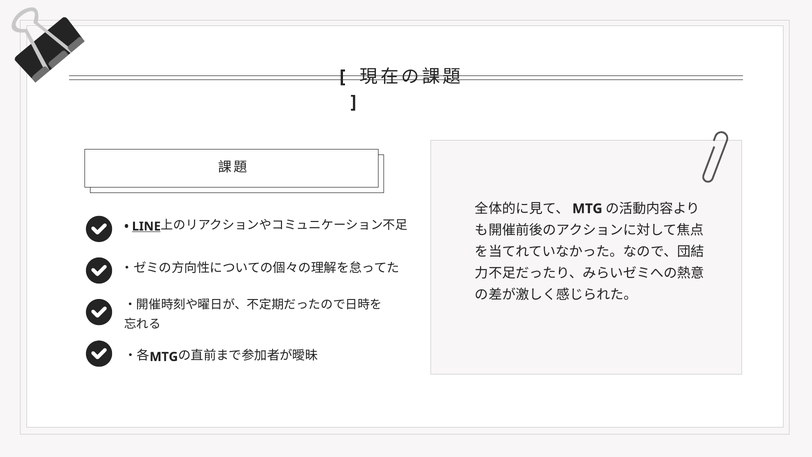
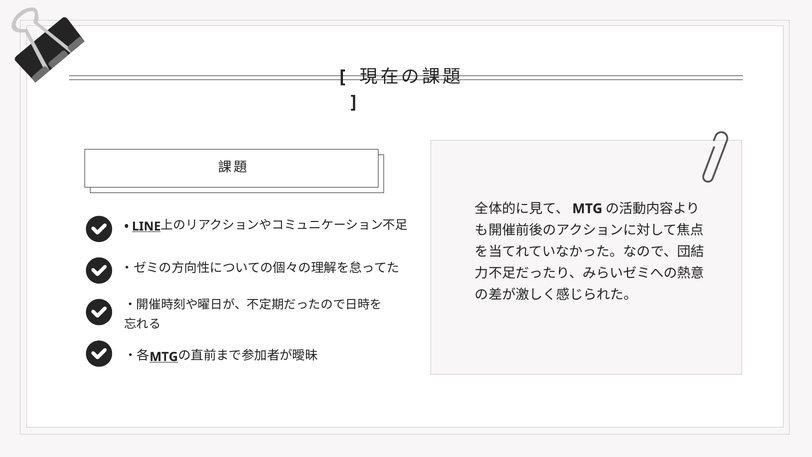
MTG at (164, 357) underline: none -> present
